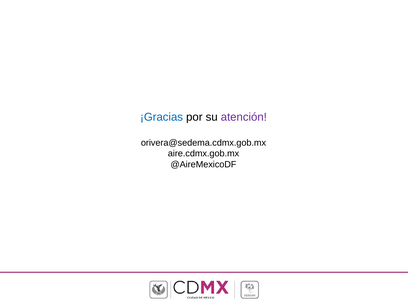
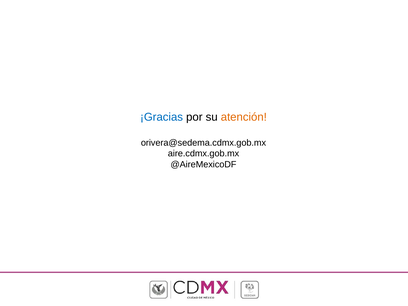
atención colour: purple -> orange
